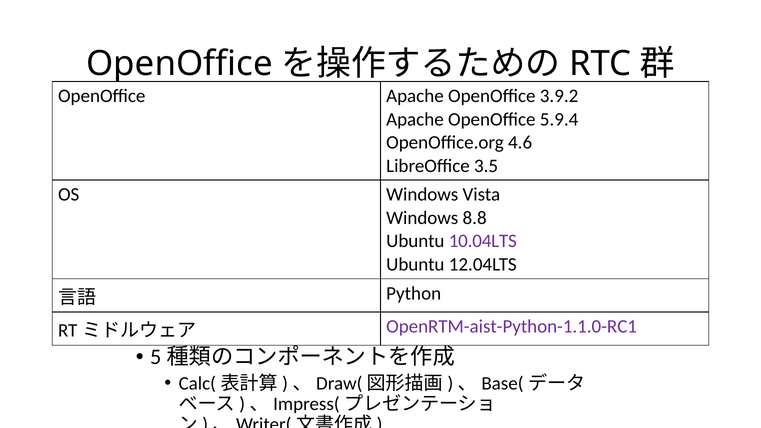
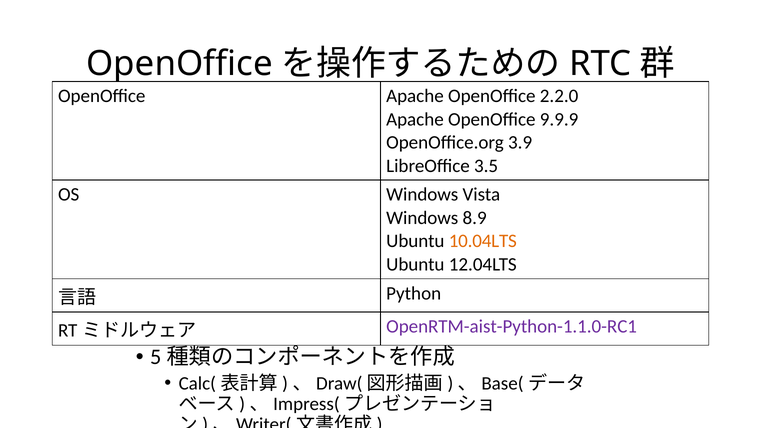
3.9.2: 3.9.2 -> 2.2.0
5.9.4: 5.9.4 -> 9.9.9
4.6: 4.6 -> 3.9
8.8: 8.8 -> 8.9
10.04LTS colour: purple -> orange
